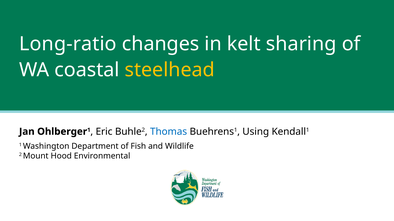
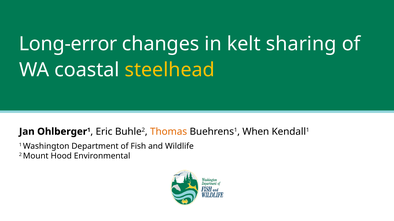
Long-ratio: Long-ratio -> Long-error
Thomas colour: blue -> orange
Using: Using -> When
